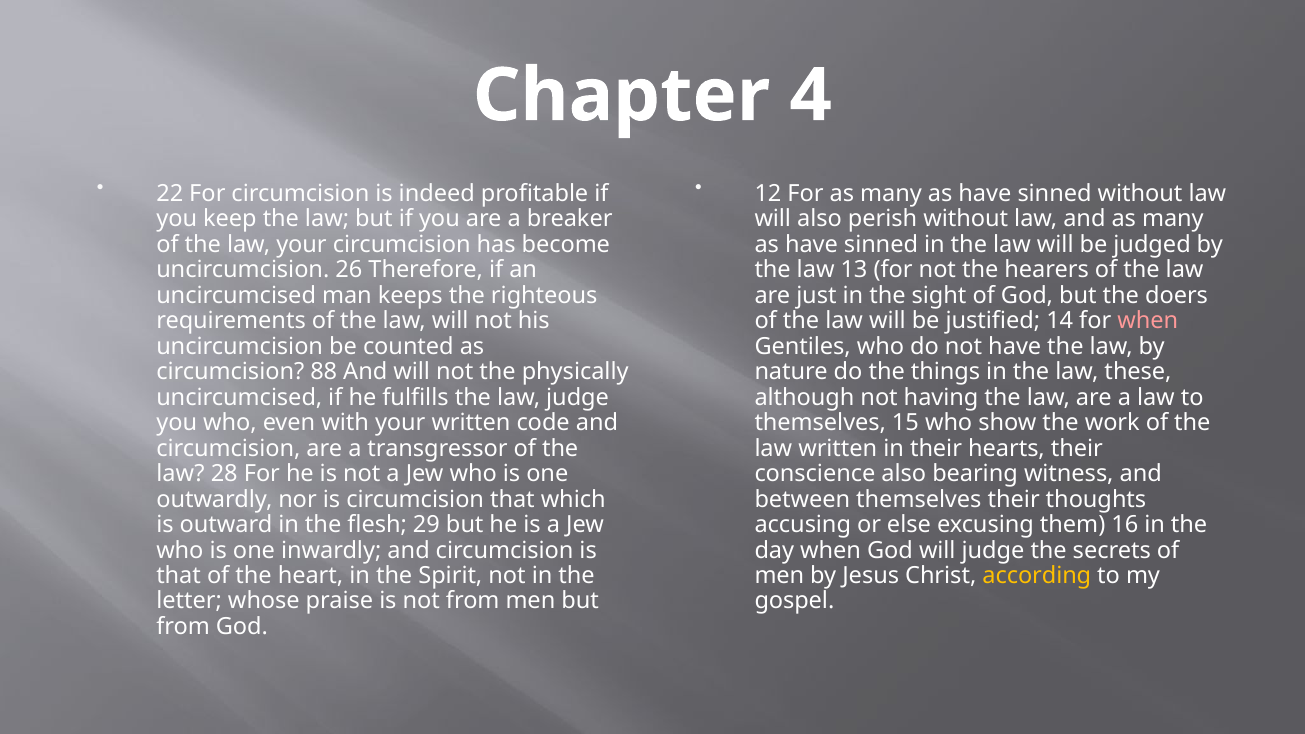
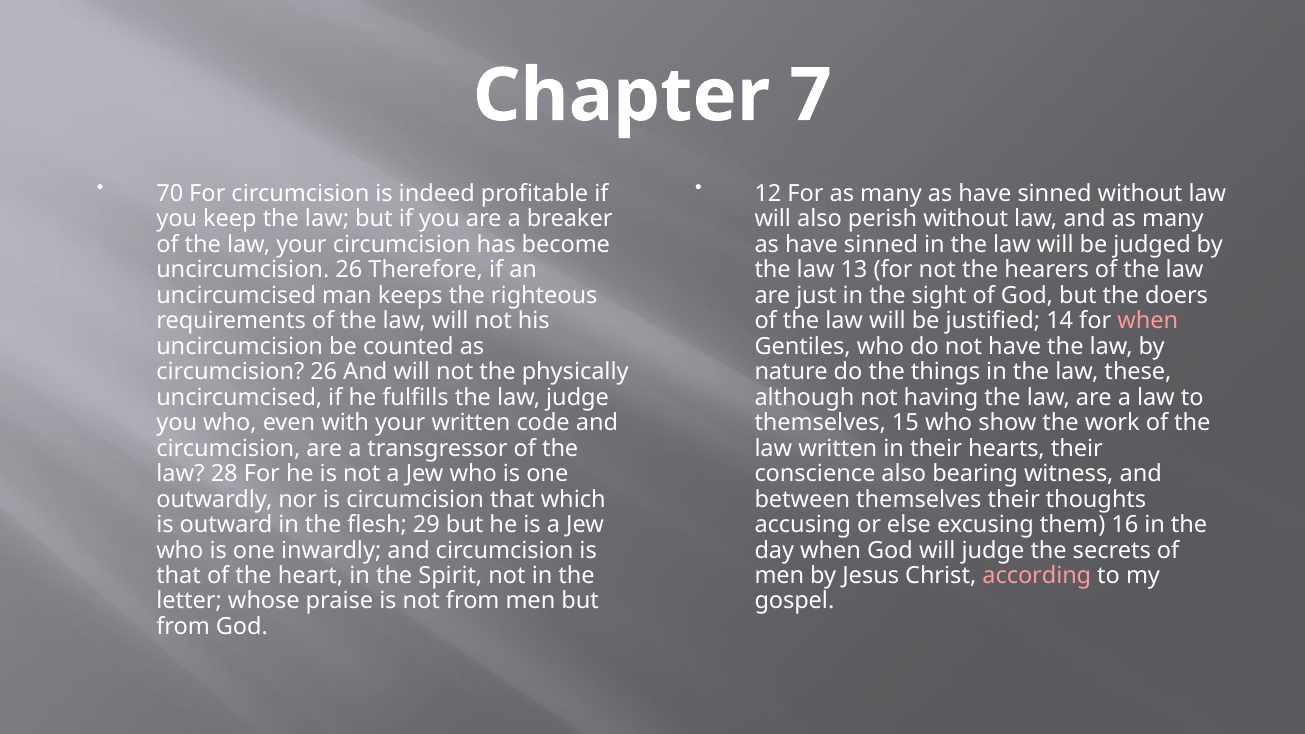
4: 4 -> 7
22: 22 -> 70
circumcision 88: 88 -> 26
according colour: yellow -> pink
